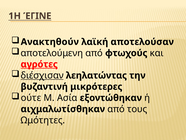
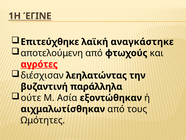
Ανακτηθούν: Ανακτηθούν -> Επιτεύχθηκε
αποτελούσαν: αποτελούσαν -> αναγκάστηκε
διέσχισαν underline: present -> none
μικρότερες: μικρότερες -> παράλληλα
